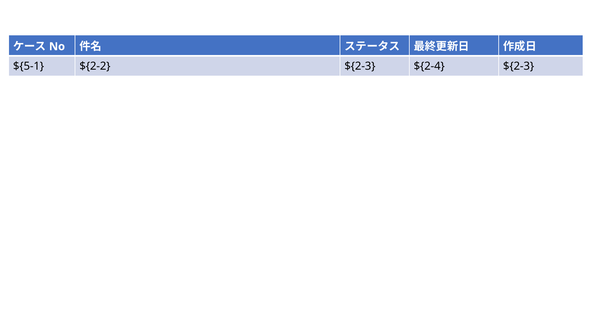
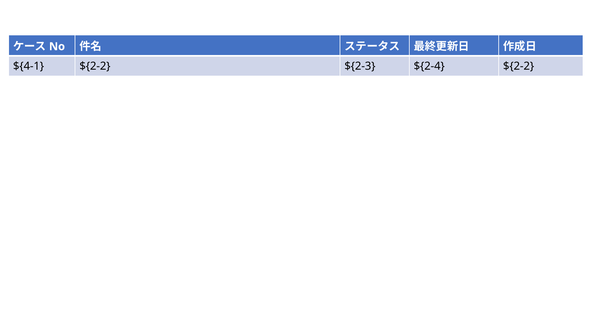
${5-1: ${5-1 -> ${4-1
${2-4 ${2-3: ${2-3 -> ${2-2
